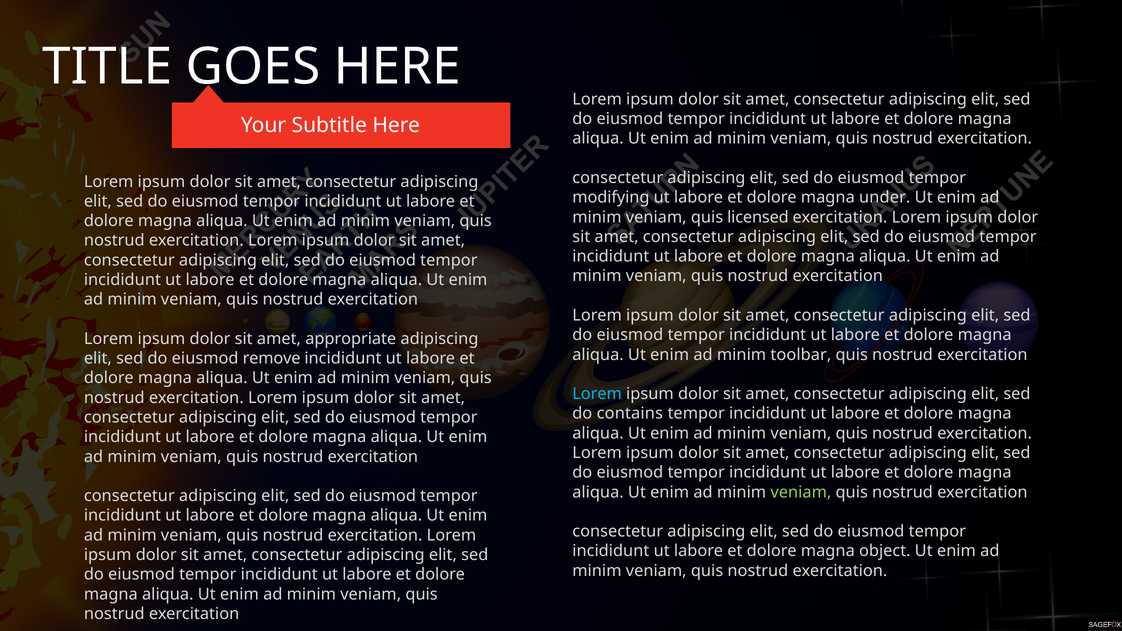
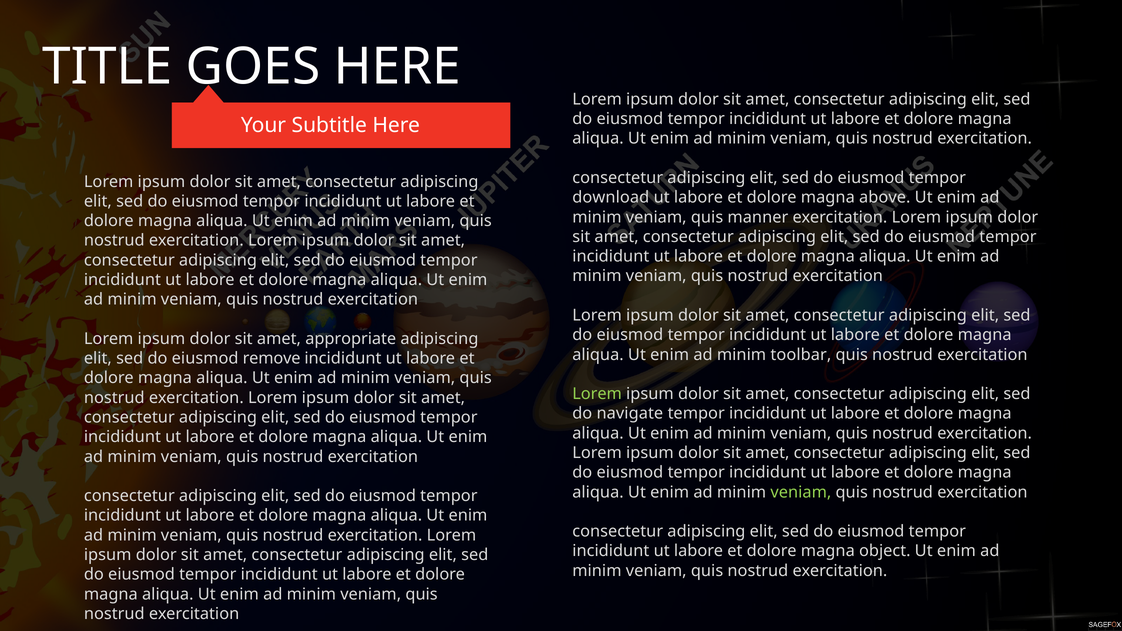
modifying: modifying -> download
under: under -> above
licensed: licensed -> manner
Lorem at (597, 394) colour: light blue -> light green
contains: contains -> navigate
